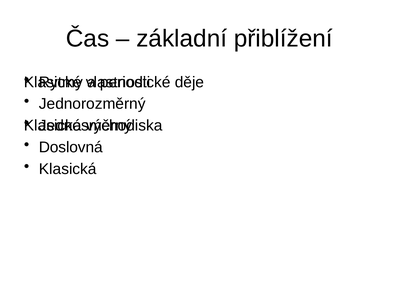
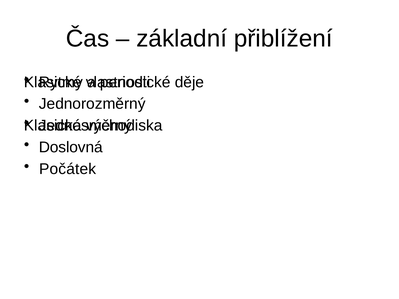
Klasická at (68, 169): Klasická -> Počátek
